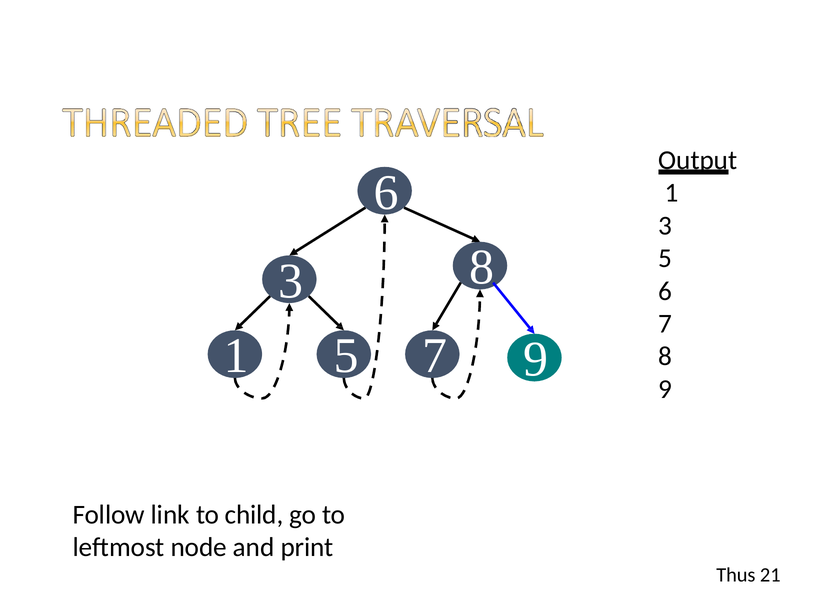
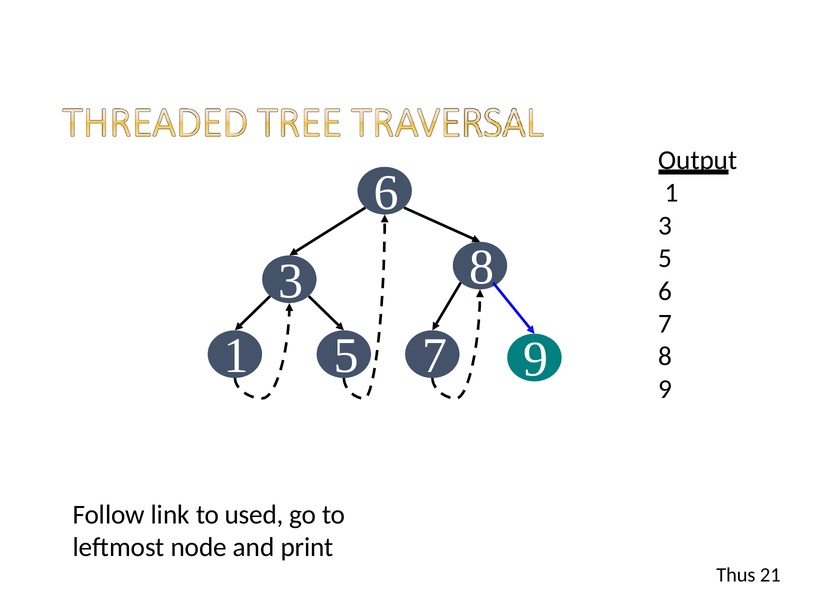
child: child -> used
